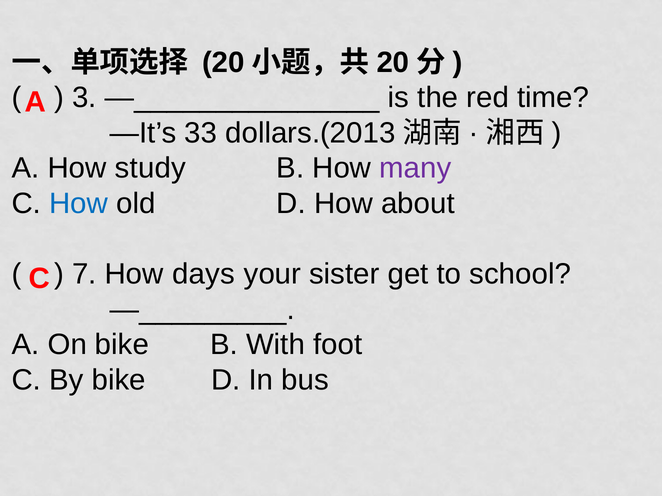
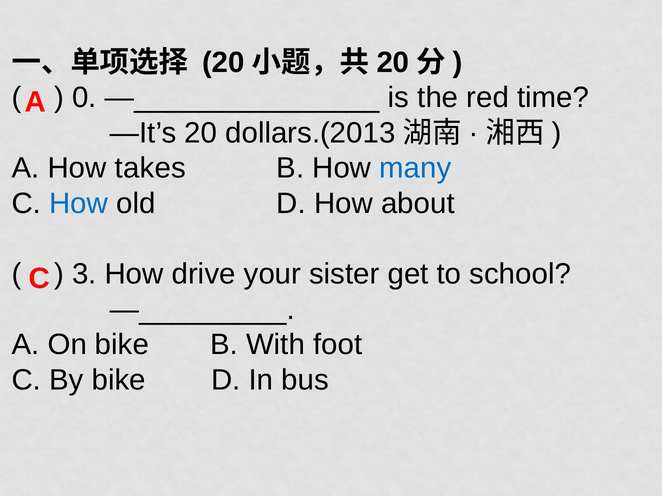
3: 3 -> 0
—It’s 33: 33 -> 20
study: study -> takes
many colour: purple -> blue
7: 7 -> 3
days: days -> drive
